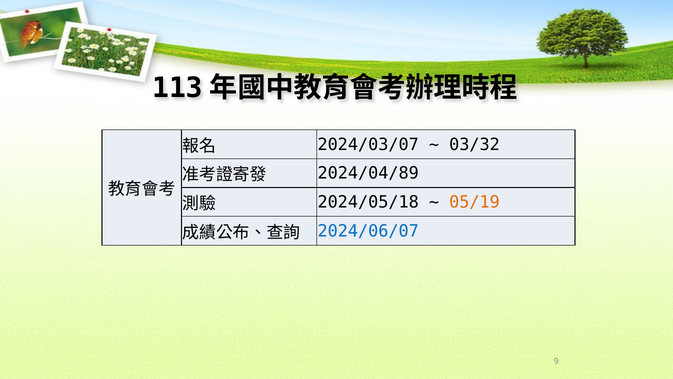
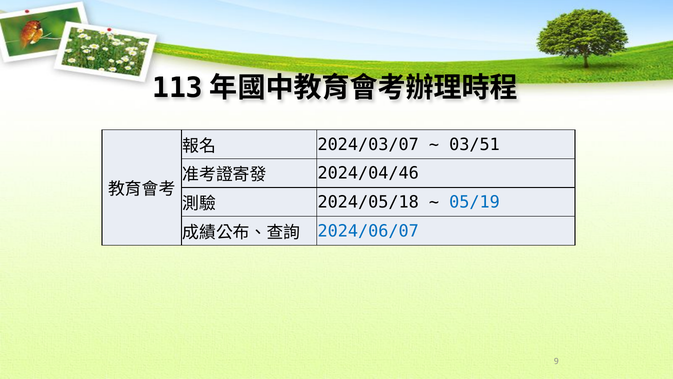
03/32: 03/32 -> 03/51
2024/04/89: 2024/04/89 -> 2024/04/46
05/19 colour: orange -> blue
